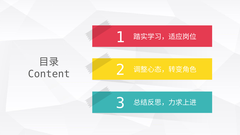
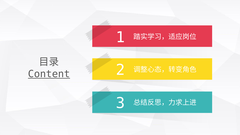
Content underline: none -> present
